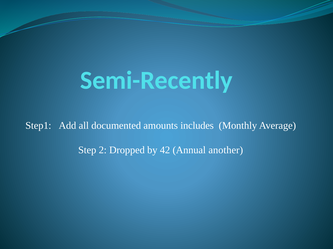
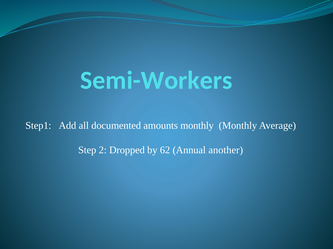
Semi-Recently: Semi-Recently -> Semi-Workers
amounts includes: includes -> monthly
42: 42 -> 62
